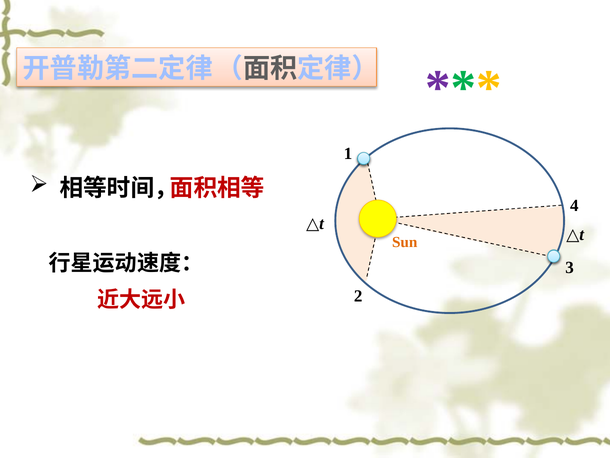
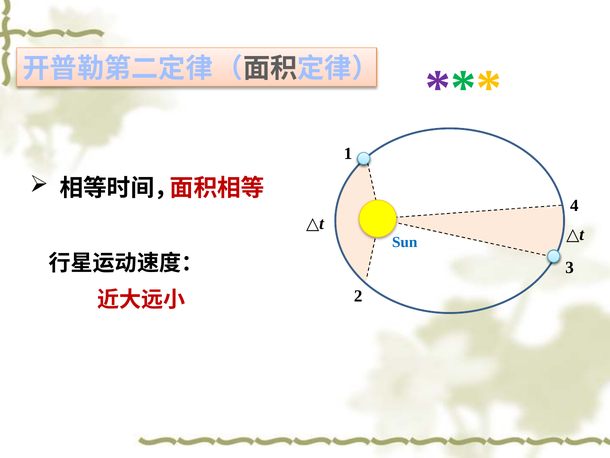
Sun colour: orange -> blue
